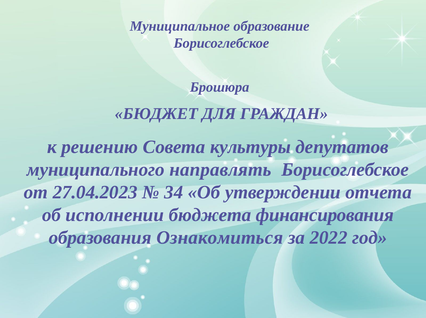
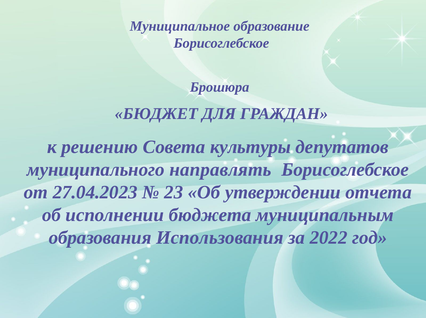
34: 34 -> 23
финансирования: финансирования -> муниципальным
Ознакомиться: Ознакомиться -> Использования
